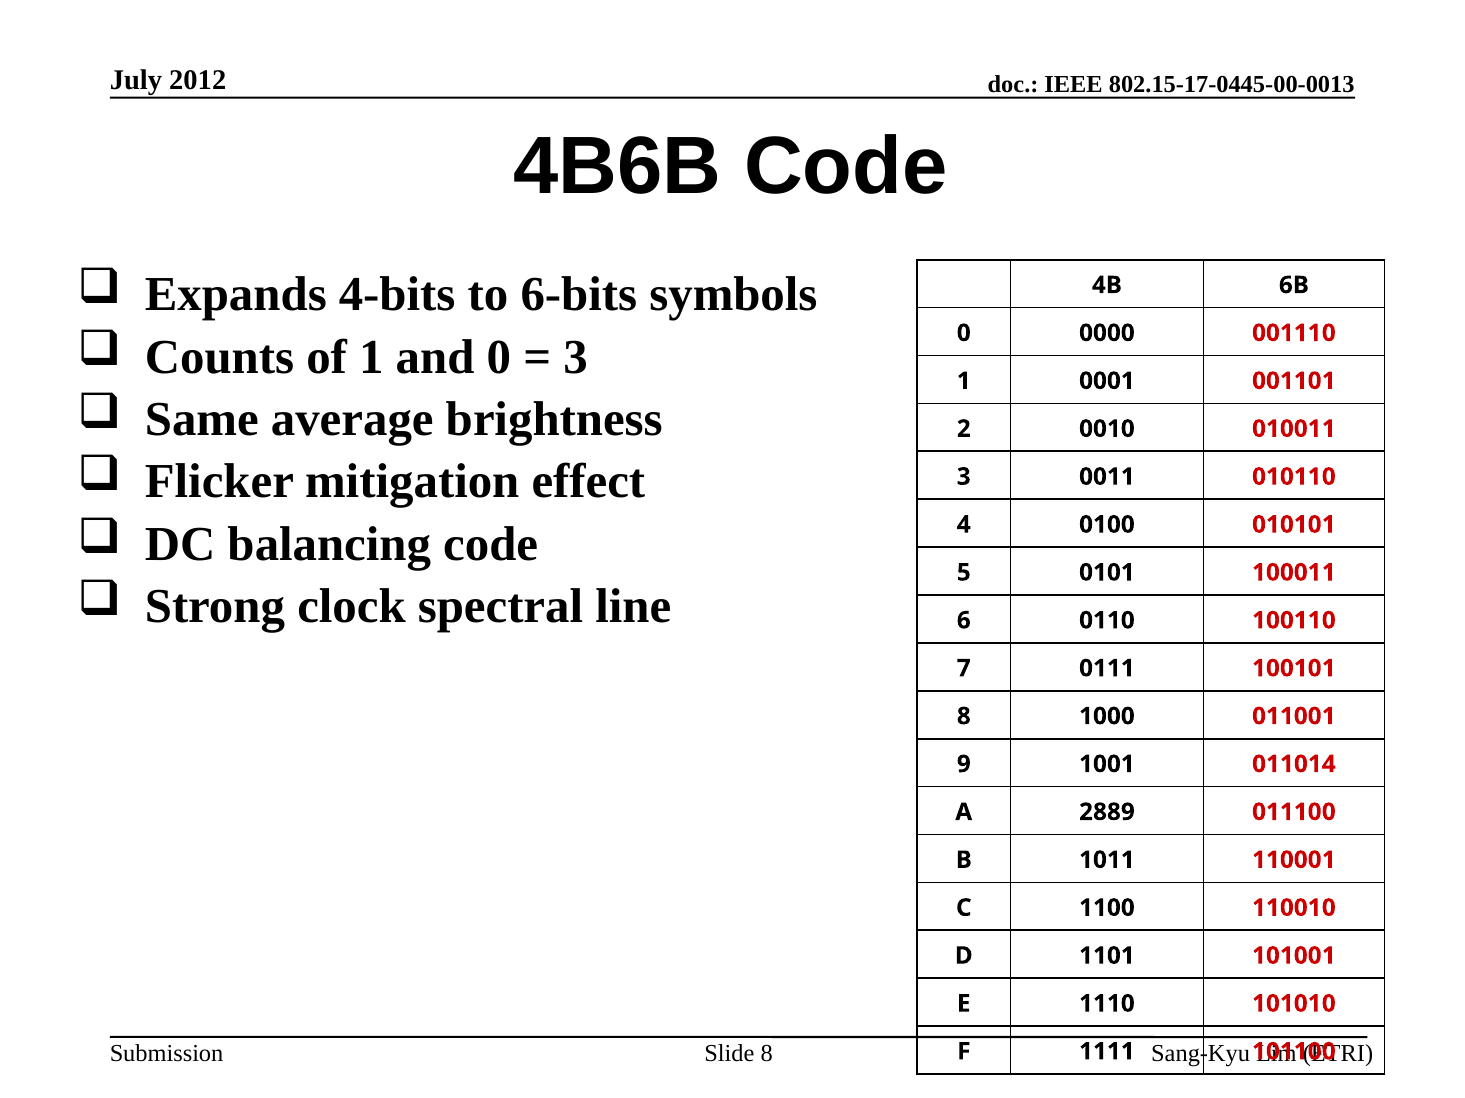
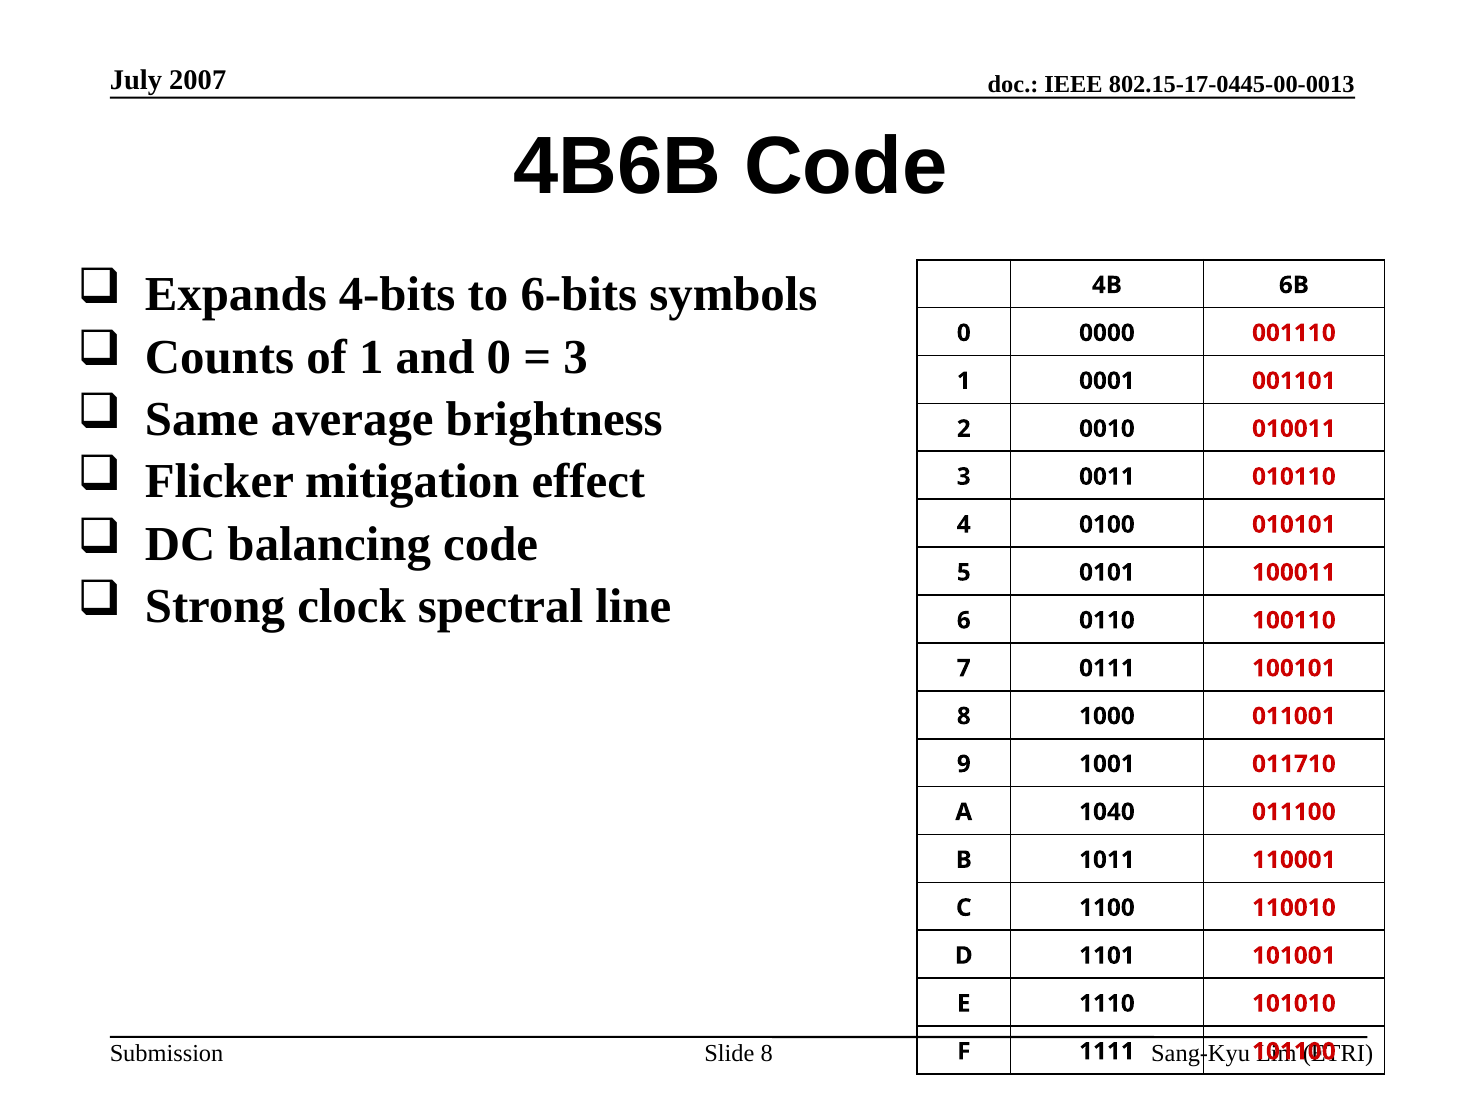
2012: 2012 -> 2007
011014: 011014 -> 011710
2889: 2889 -> 1040
